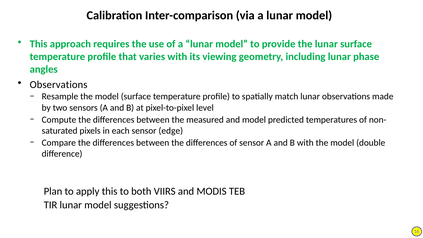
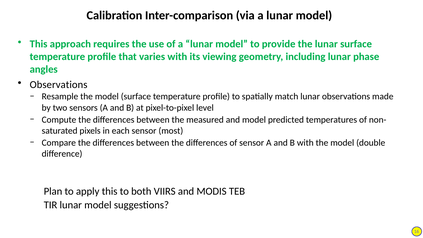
edge: edge -> most
